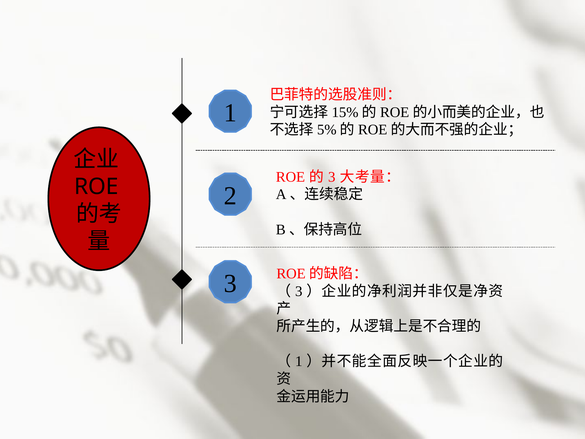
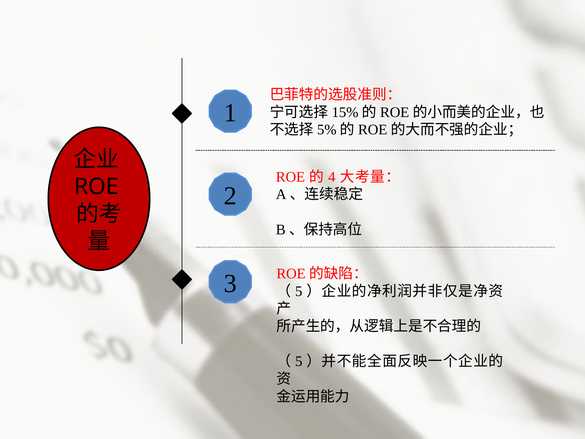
3 at (332, 177): 3 -> 4
3 at (299, 291): 3 -> 5
1 at (299, 361): 1 -> 5
